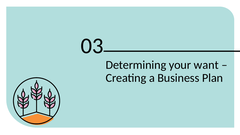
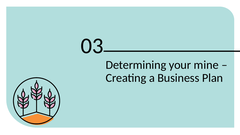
want: want -> mine
